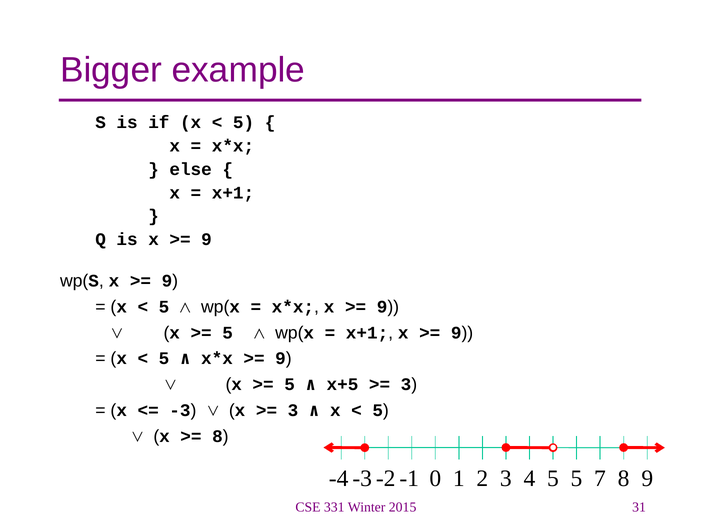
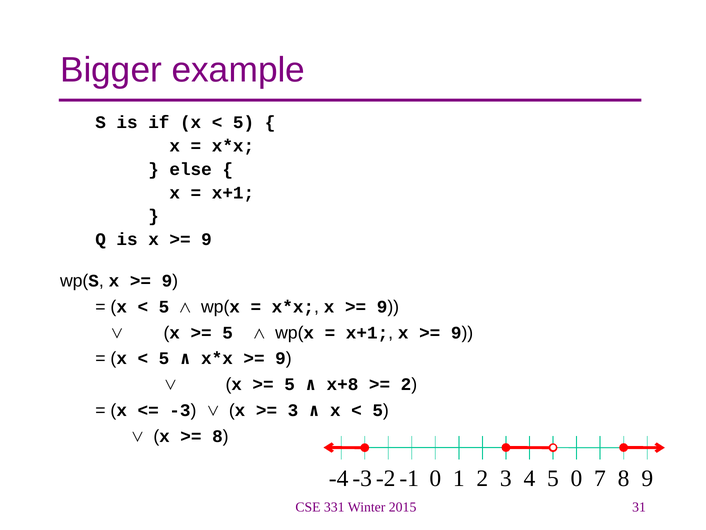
x+5: x+5 -> x+8
3 at (406, 384): 3 -> 2
4 5: 5 -> 0
